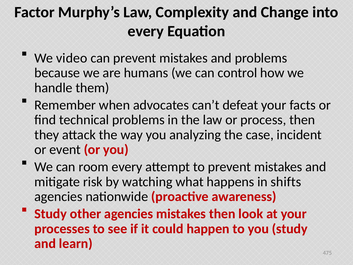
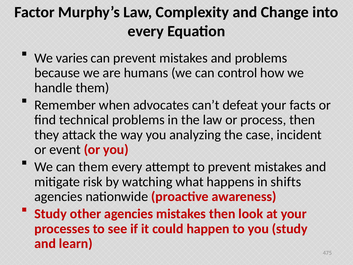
video: video -> varies
can room: room -> them
